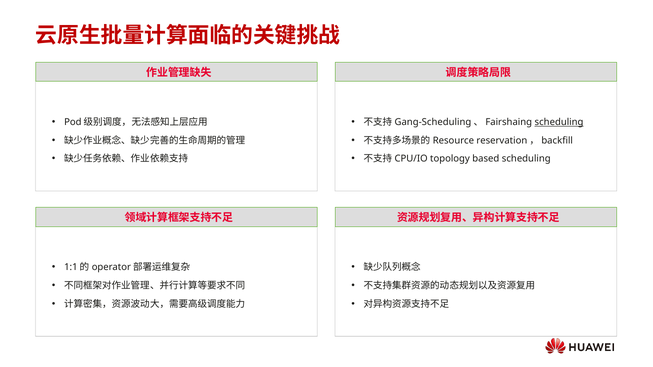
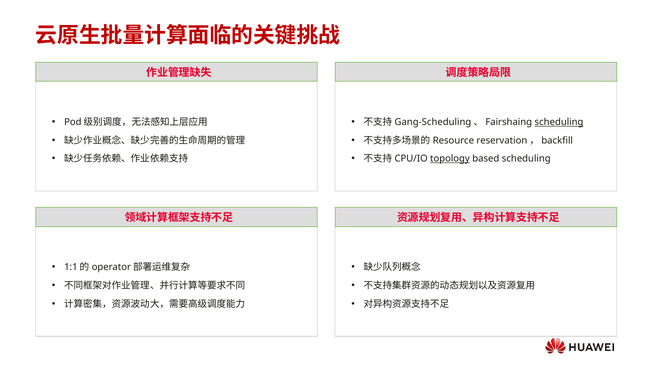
topology underline: none -> present
